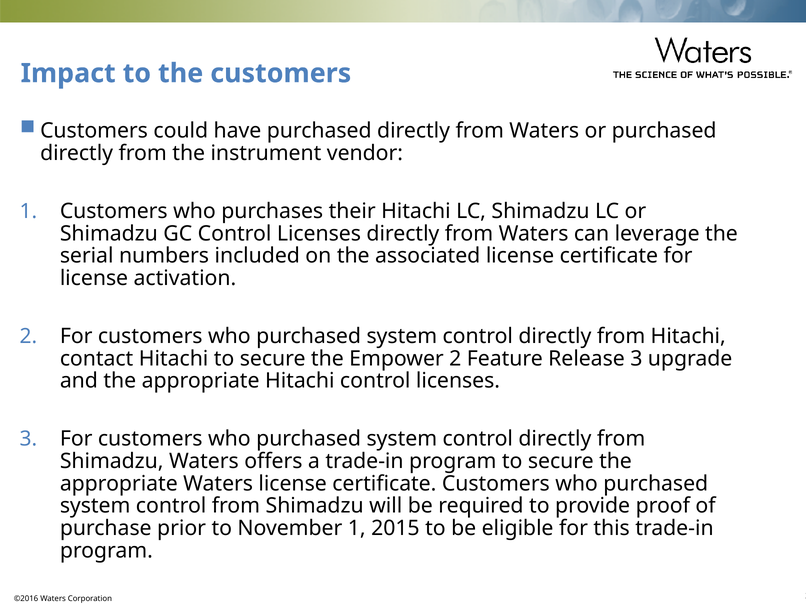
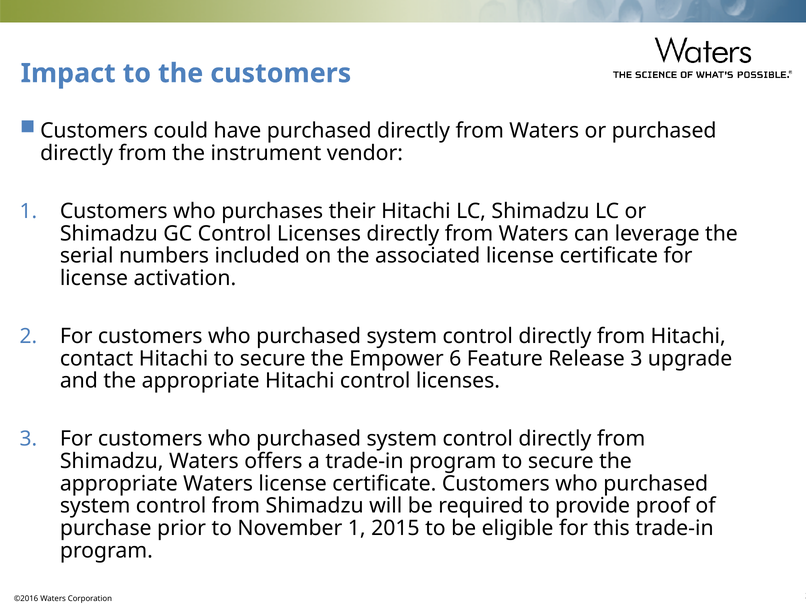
Empower 2: 2 -> 6
